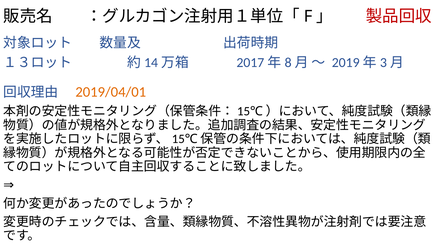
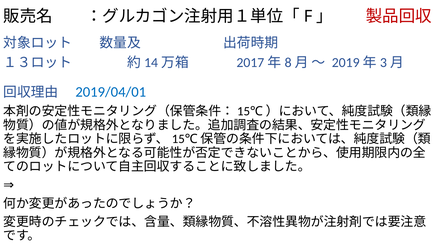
2019/04/01 colour: orange -> blue
